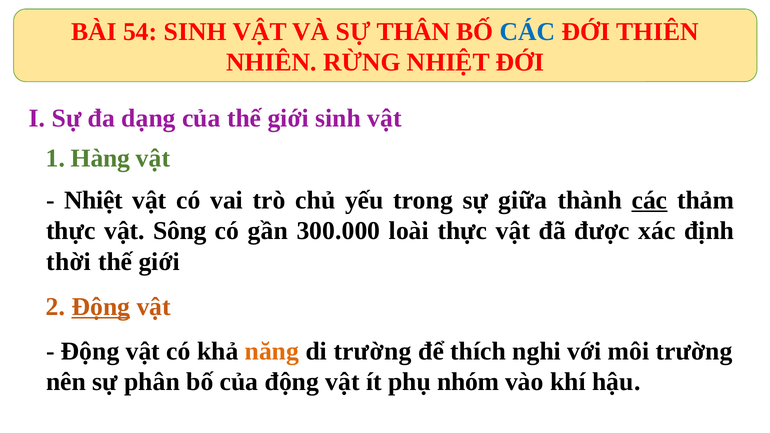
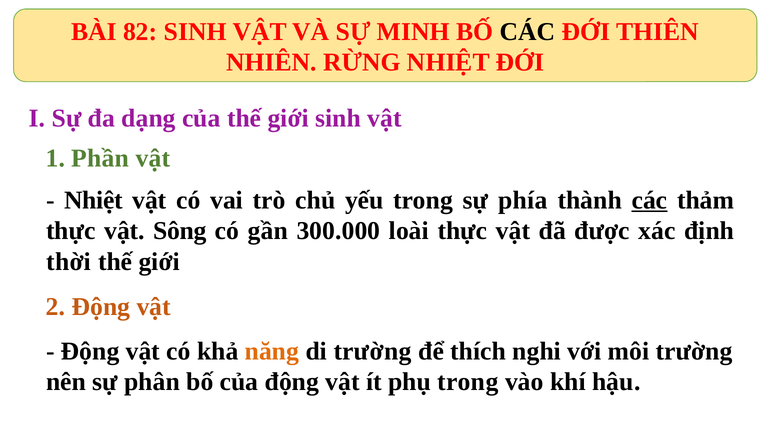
54: 54 -> 82
THÂN: THÂN -> MINH
CÁC at (527, 32) colour: blue -> black
Hàng: Hàng -> Phần
giữa: giữa -> phía
Động at (101, 307) underline: present -> none
phụ nhóm: nhóm -> trong
